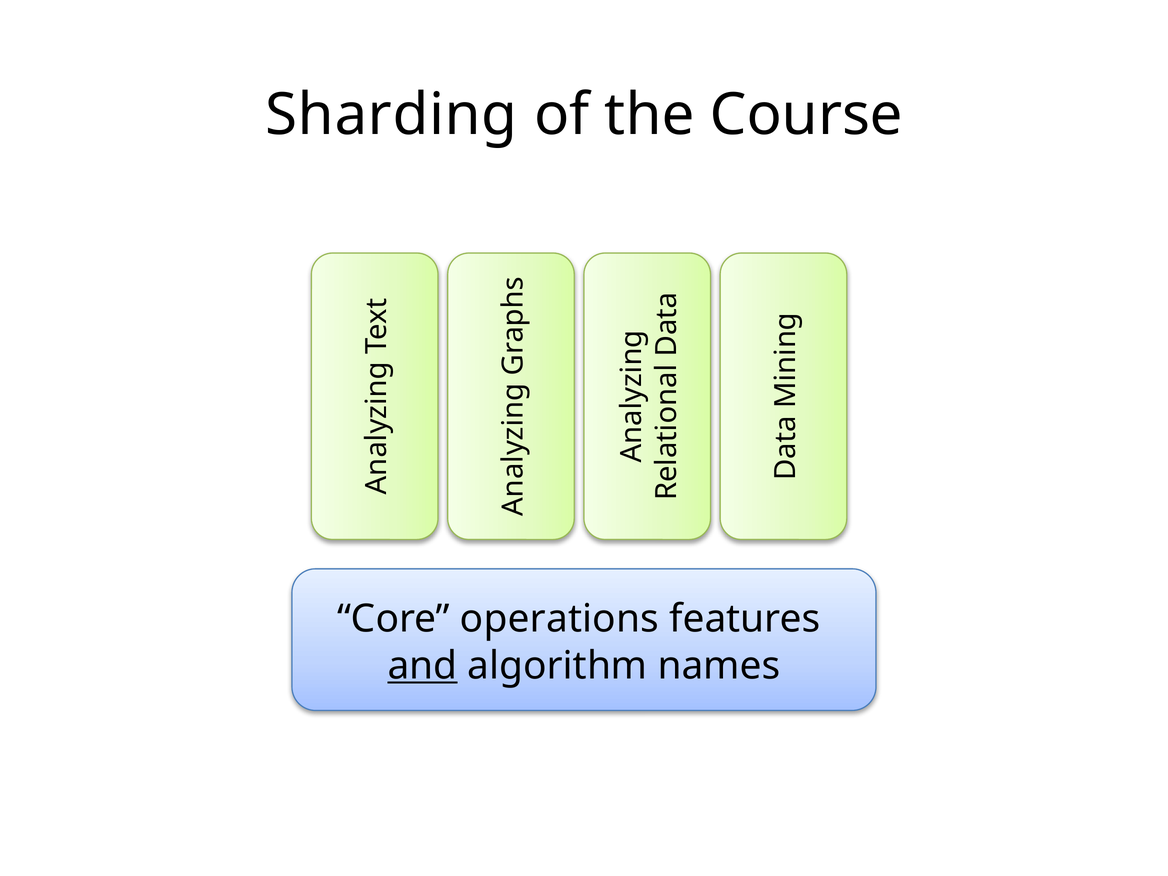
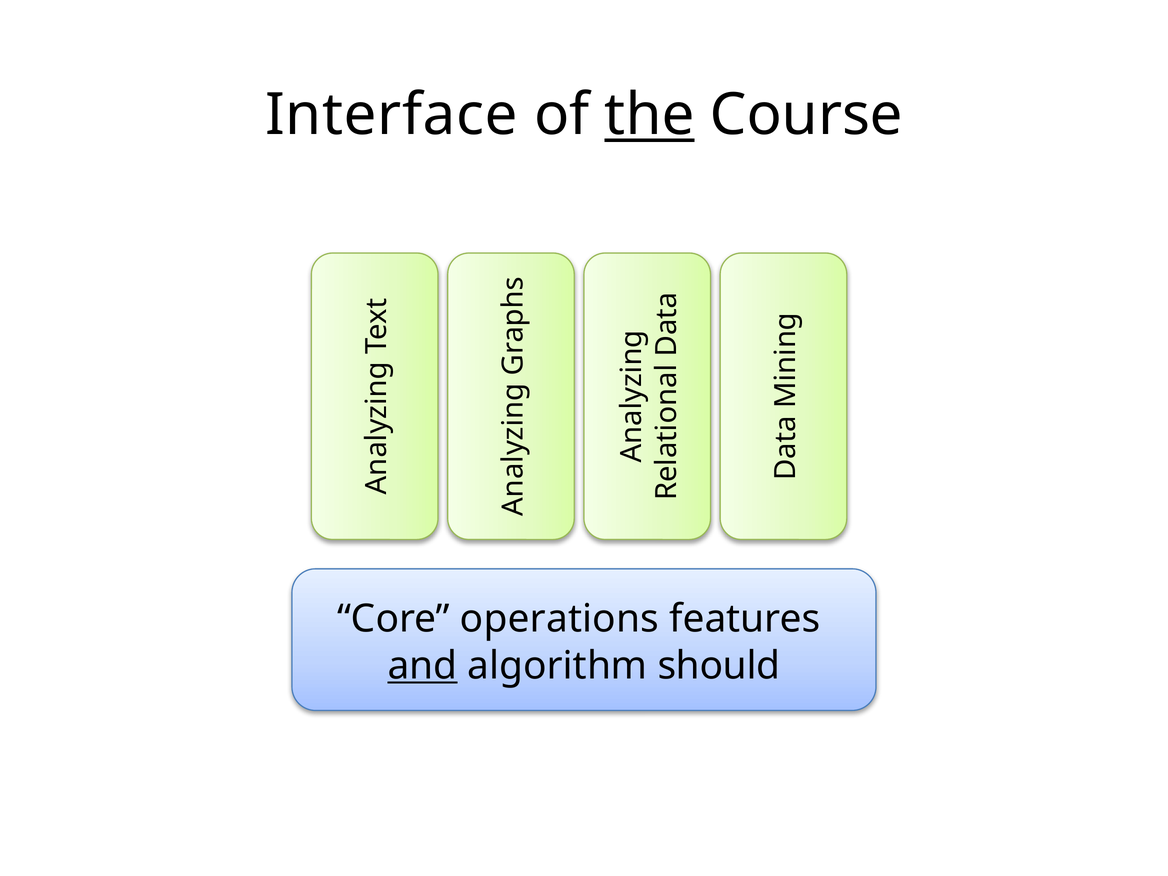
Sharding: Sharding -> Interface
the underline: none -> present
names: names -> should
